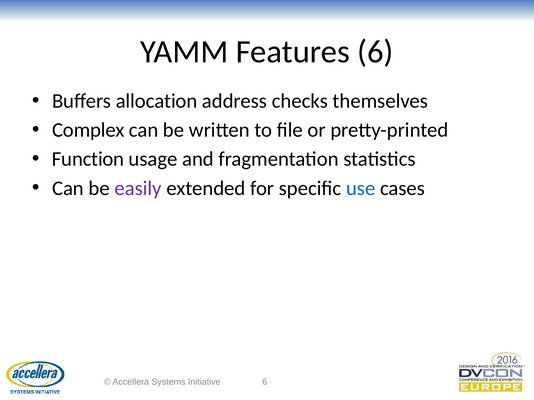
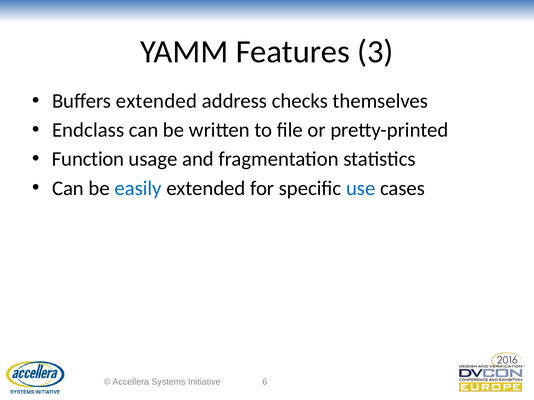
Features 6: 6 -> 3
Buffers allocation: allocation -> extended
Complex: Complex -> Endclass
easily colour: purple -> blue
